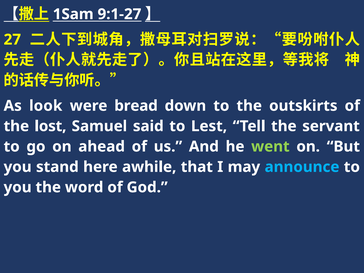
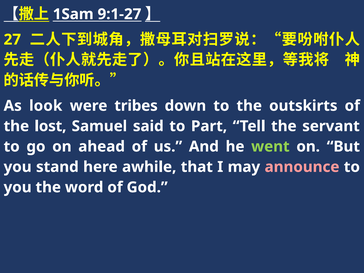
bread: bread -> tribes
Lest: Lest -> Part
announce colour: light blue -> pink
